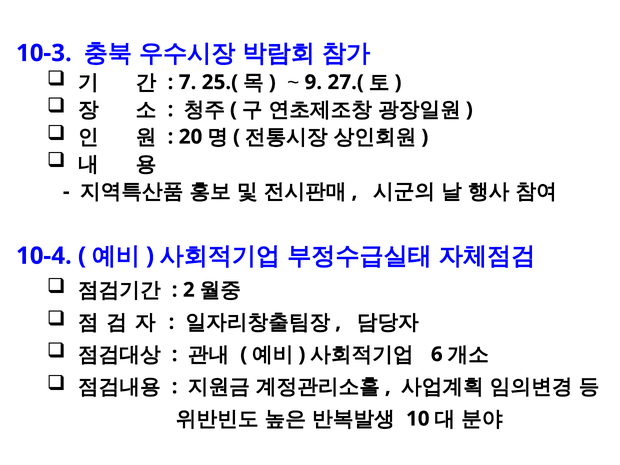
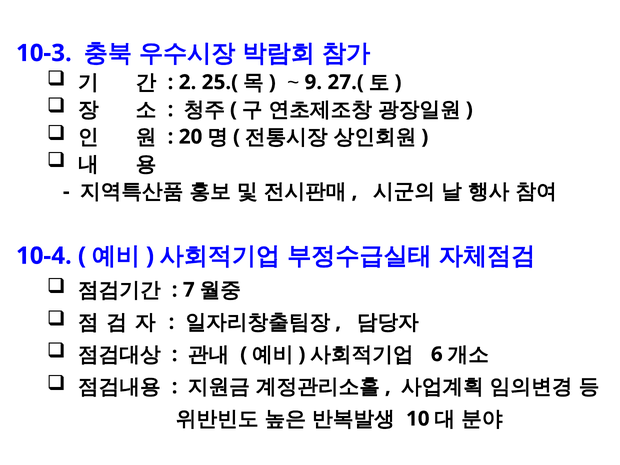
7: 7 -> 2
2: 2 -> 7
